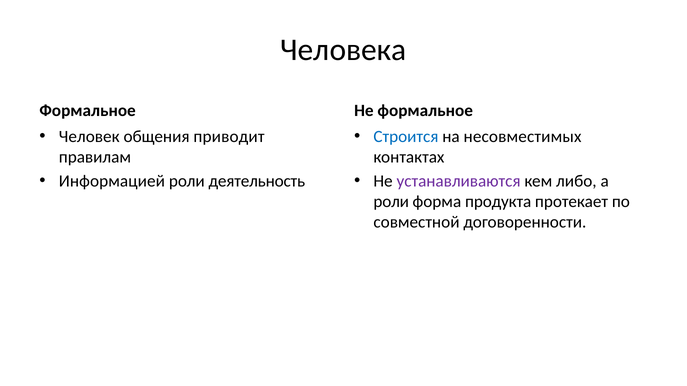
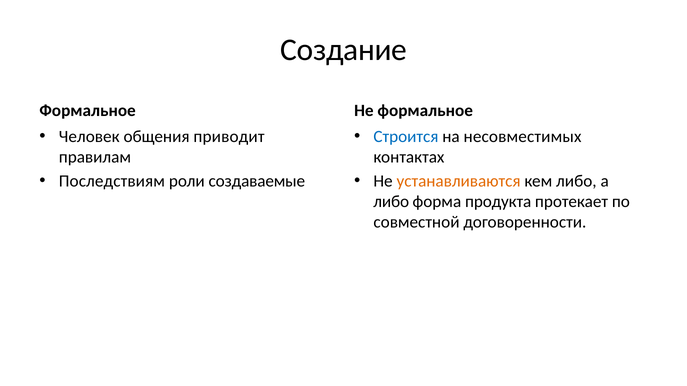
Человека: Человека -> Создание
Информацией: Информацией -> Последствиям
деятельность: деятельность -> создаваемые
устанавливаются colour: purple -> orange
роли at (391, 202): роли -> либо
